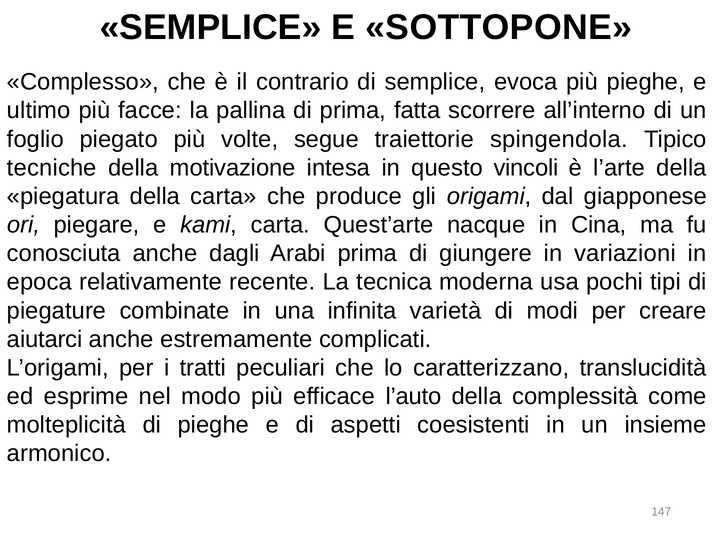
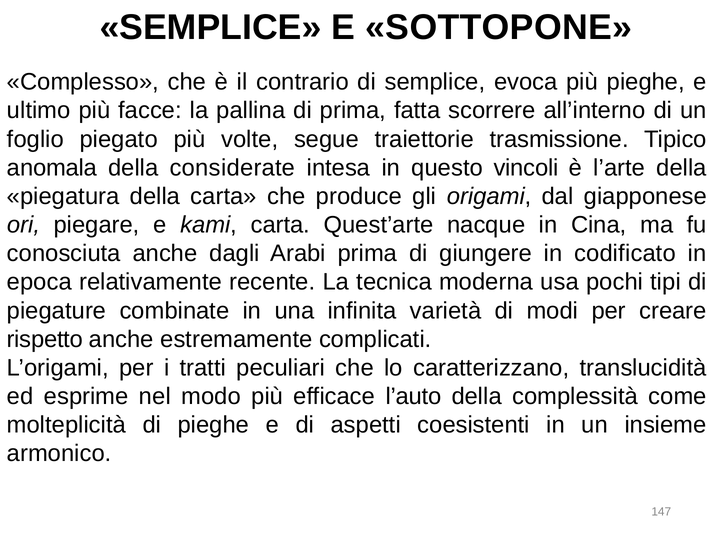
spingendola: spingendola -> trasmissione
tecniche: tecniche -> anomala
motivazione: motivazione -> considerate
variazioni: variazioni -> codificato
aiutarci: aiutarci -> rispetto
